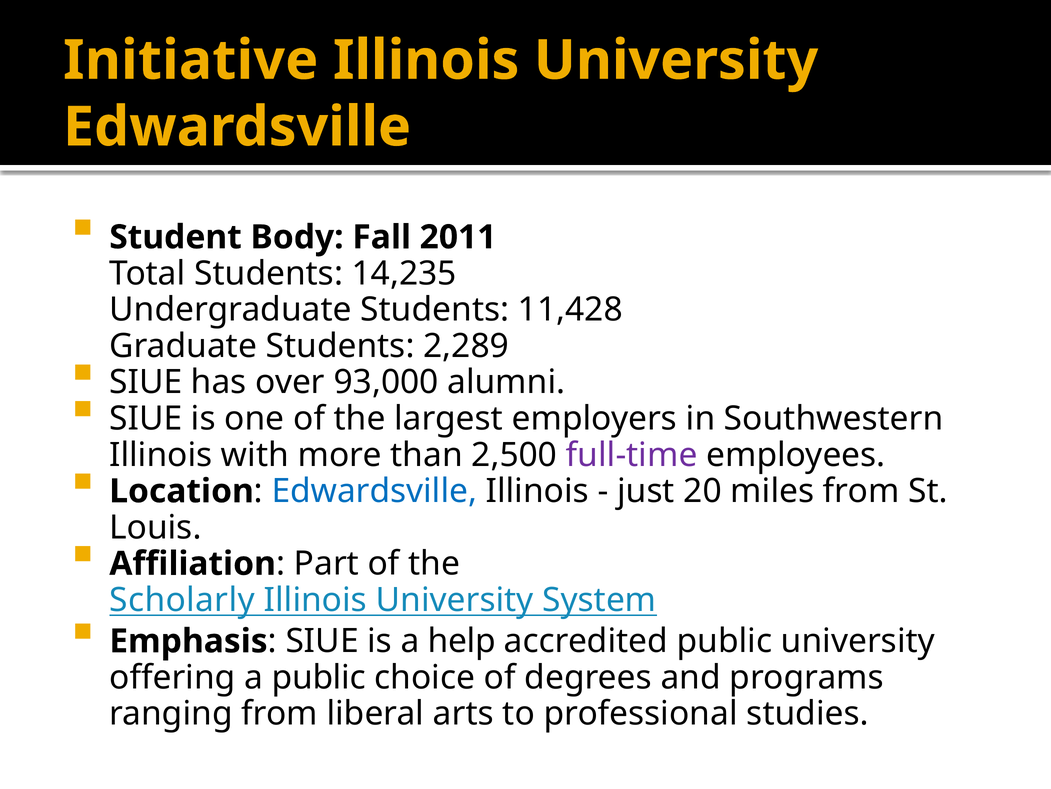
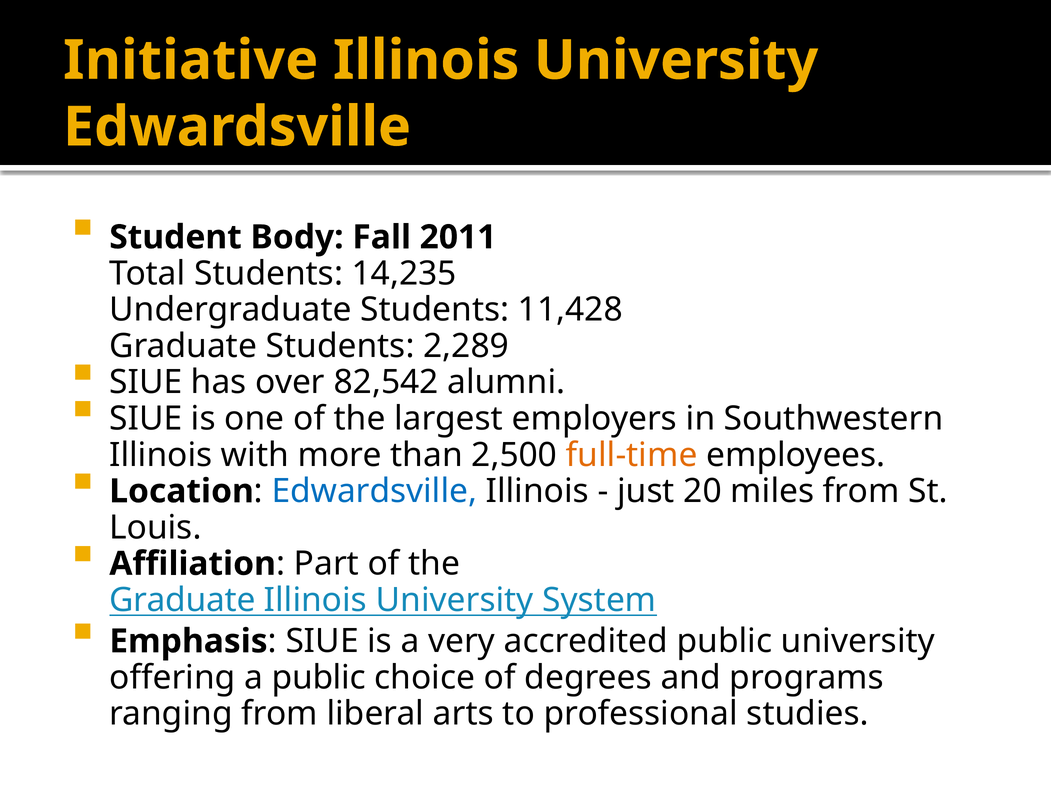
93,000: 93,000 -> 82,542
full-time colour: purple -> orange
Scholarly at (182, 599): Scholarly -> Graduate
help: help -> very
